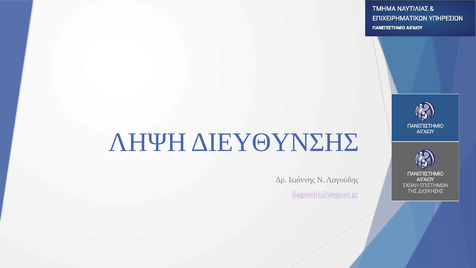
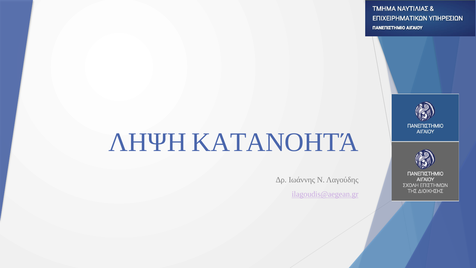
ΔΙΕΥΘΥΝΣΗΣ: ΔΙΕΥΘΥΝΣΗΣ -> ΚΑΤΑΝΟΗΤΆ
